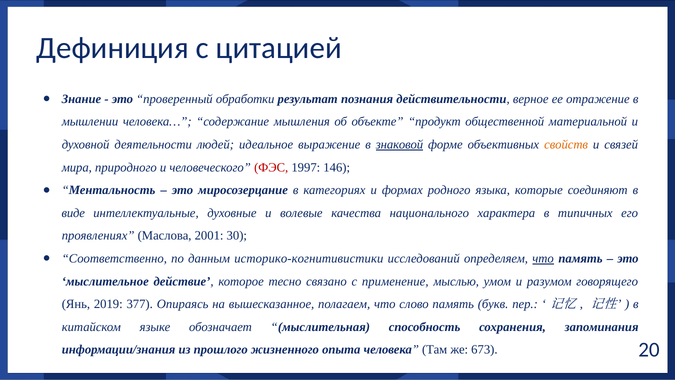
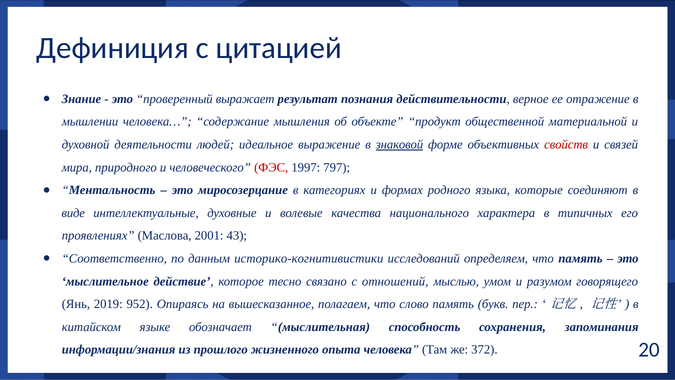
обработки: обработки -> выражает
свойств colour: orange -> red
146: 146 -> 797
30: 30 -> 43
что at (543, 258) underline: present -> none
применение: применение -> отношений
377: 377 -> 952
673: 673 -> 372
